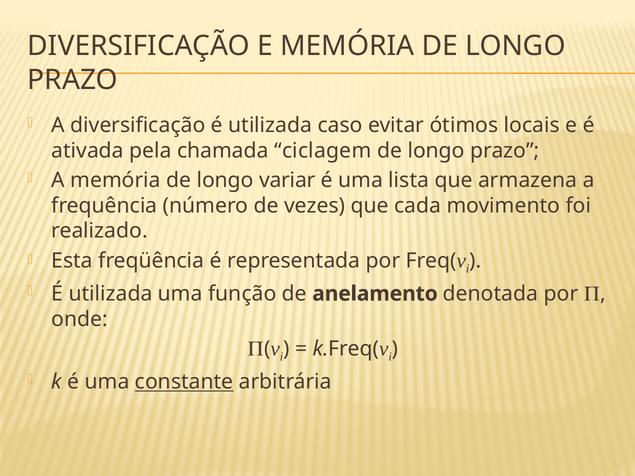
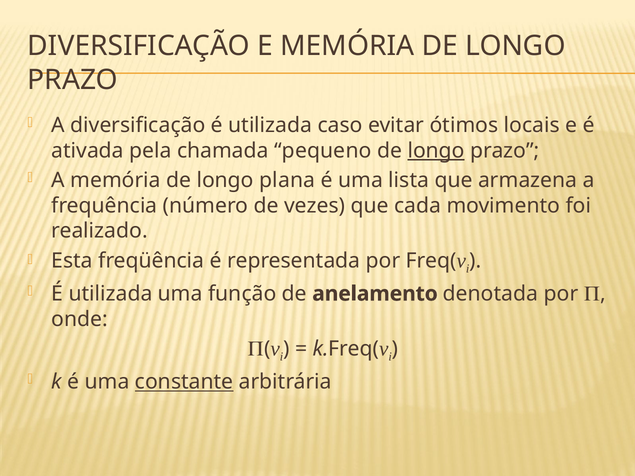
ciclagem: ciclagem -> pequeno
longo at (436, 151) underline: none -> present
variar: variar -> plana
